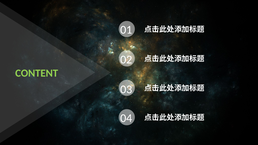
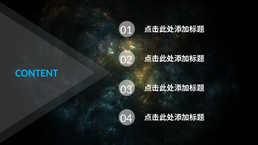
CONTENT colour: light green -> light blue
